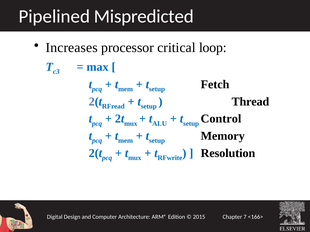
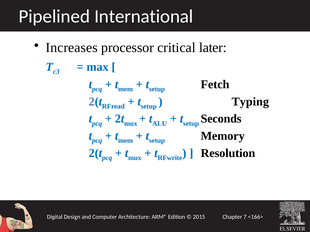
Mispredicted: Mispredicted -> International
loop: loop -> later
Thread: Thread -> Typing
Control: Control -> Seconds
